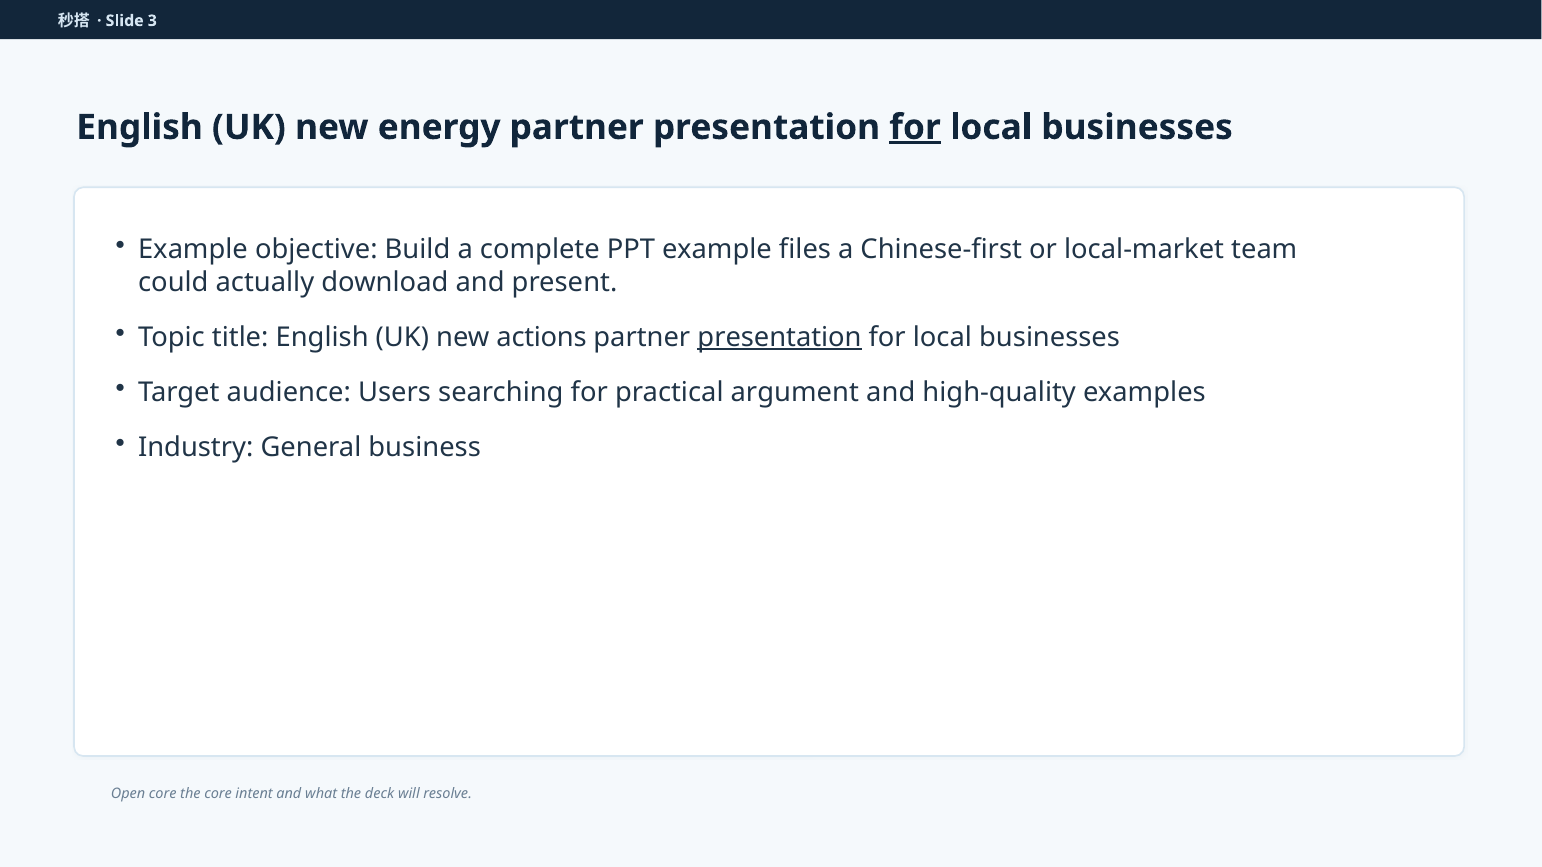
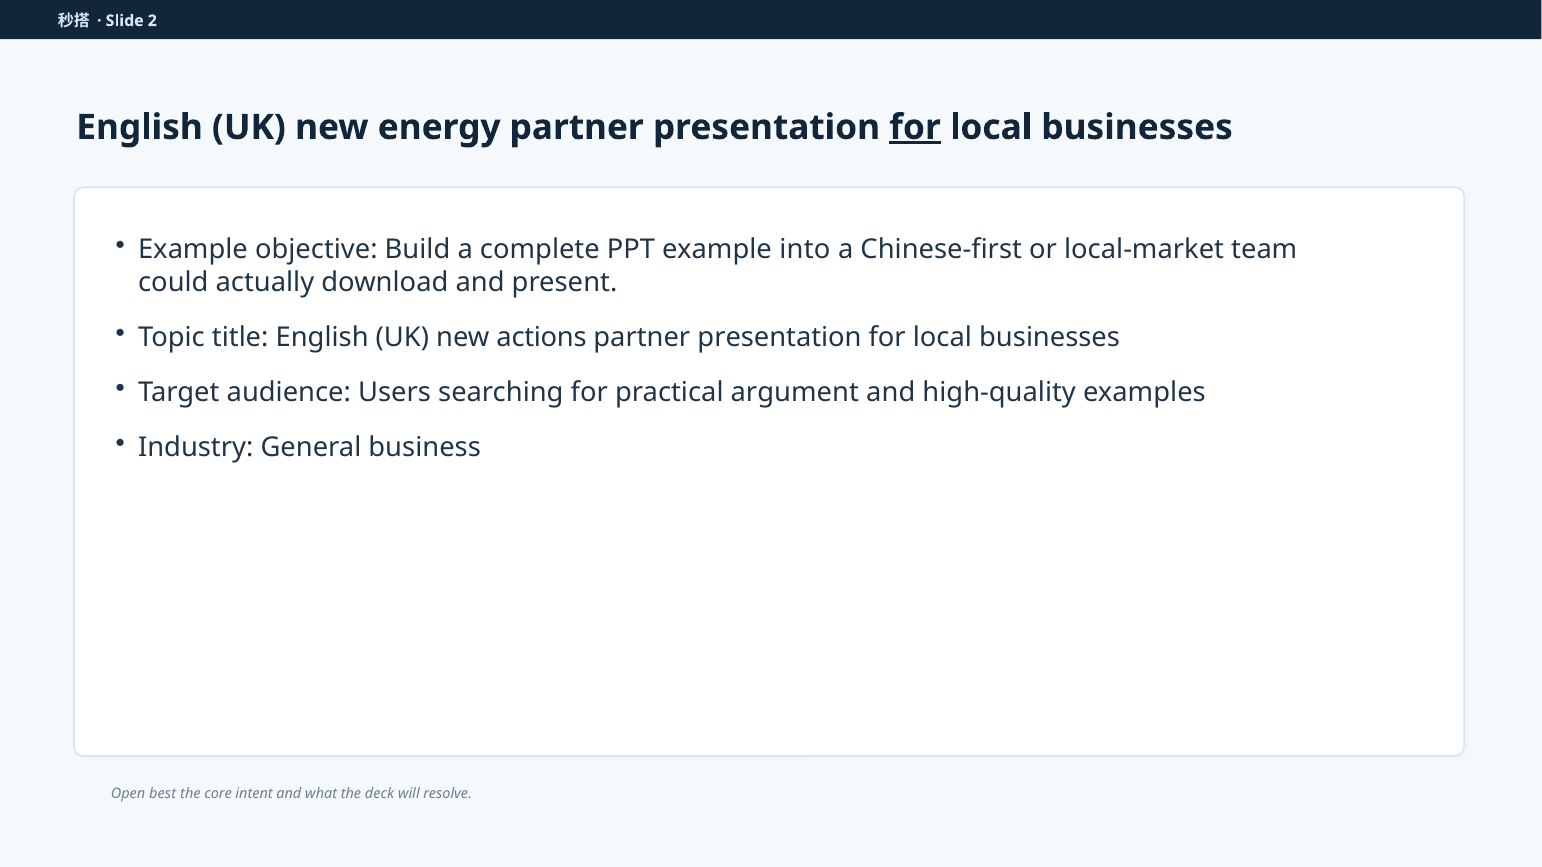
3: 3 -> 2
files: files -> into
presentation at (780, 338) underline: present -> none
Open core: core -> best
